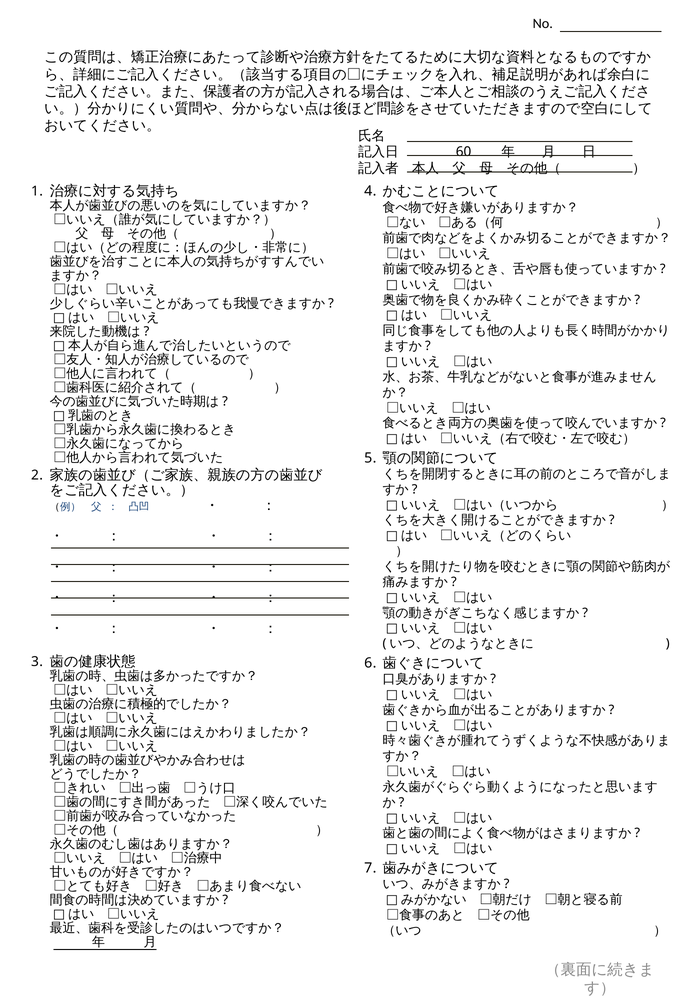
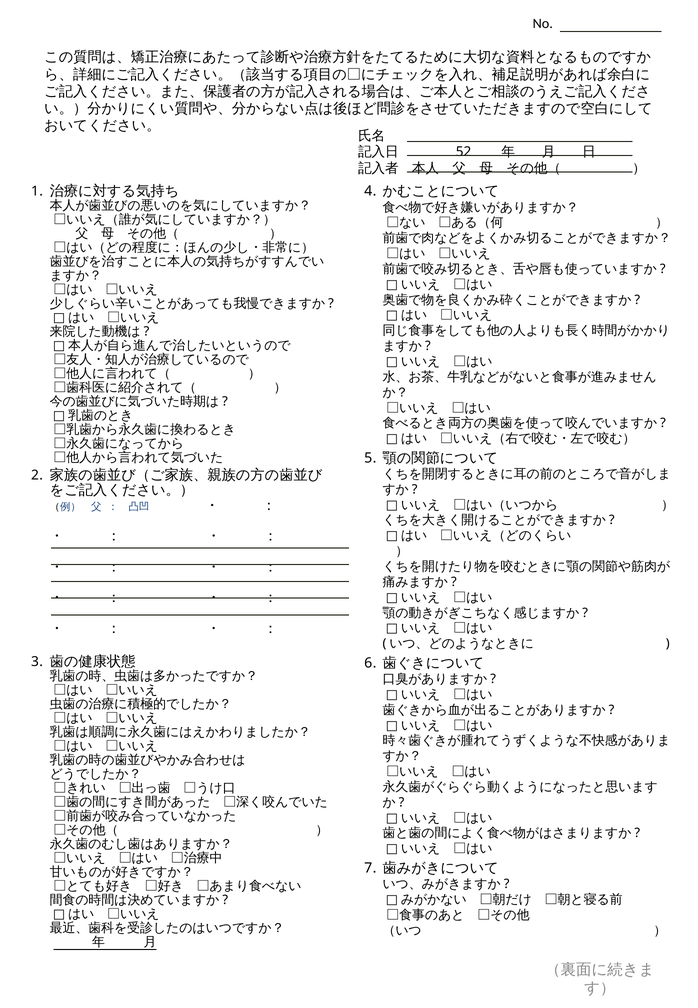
60: 60 -> 52
